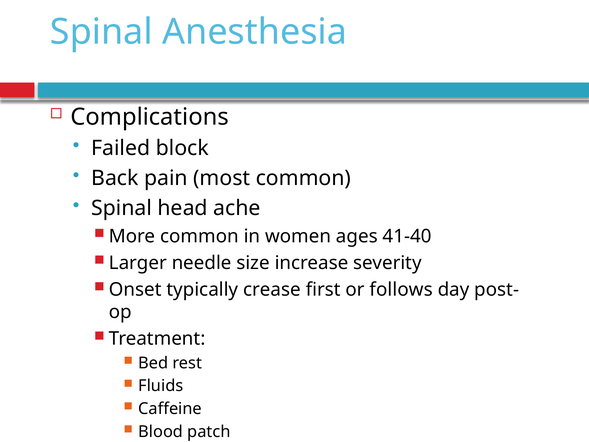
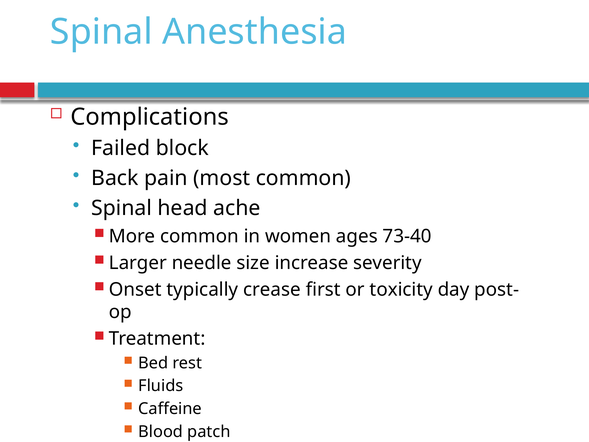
41-40: 41-40 -> 73-40
follows: follows -> toxicity
